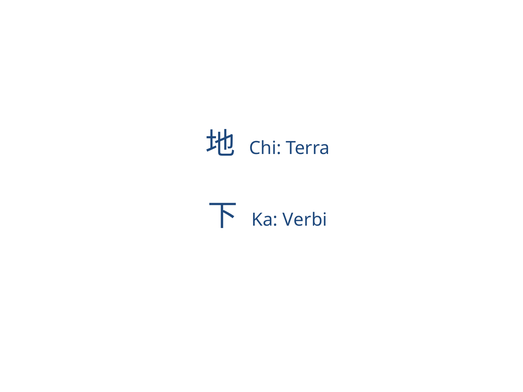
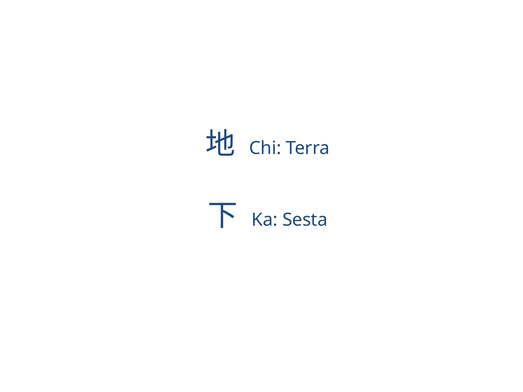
Verbi: Verbi -> Sesta
